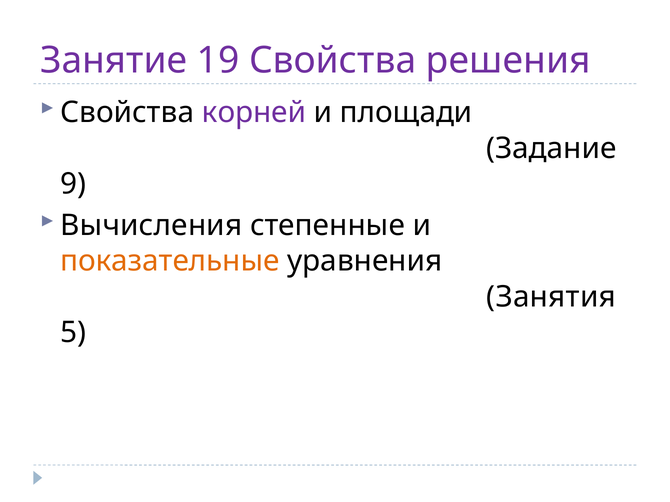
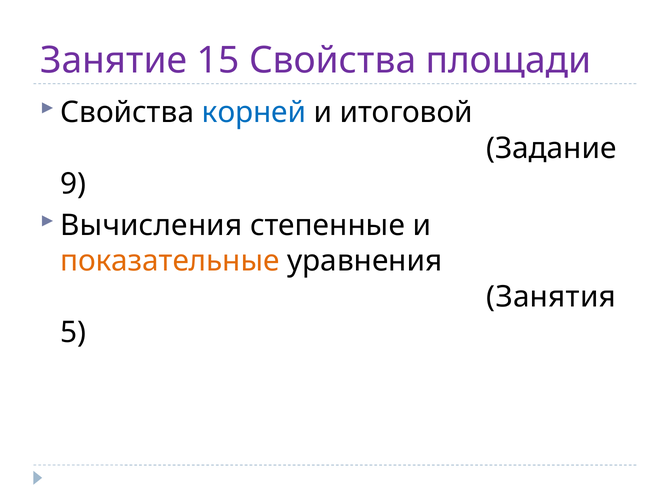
19: 19 -> 15
решения: решения -> площади
корней colour: purple -> blue
площади: площади -> итоговой
